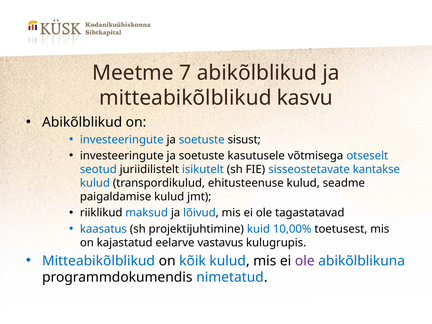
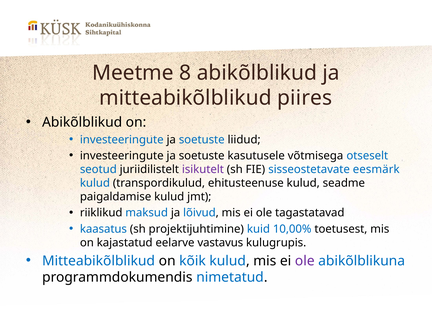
7: 7 -> 8
kasvu: kasvu -> piires
sisust: sisust -> liidud
isikutelt colour: blue -> purple
kantakse: kantakse -> eesmärk
